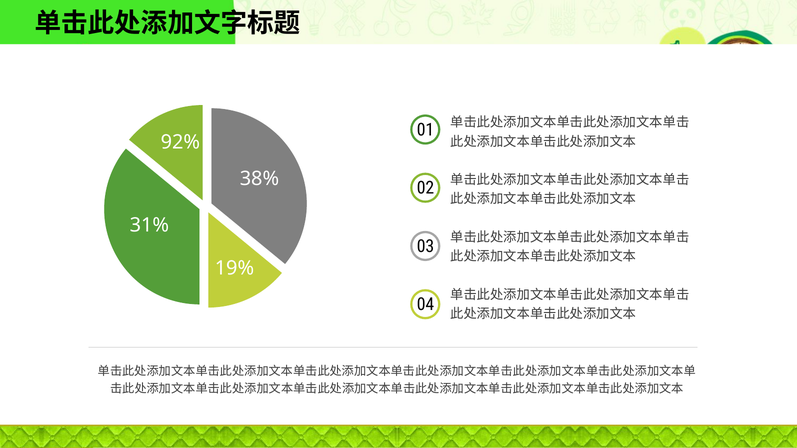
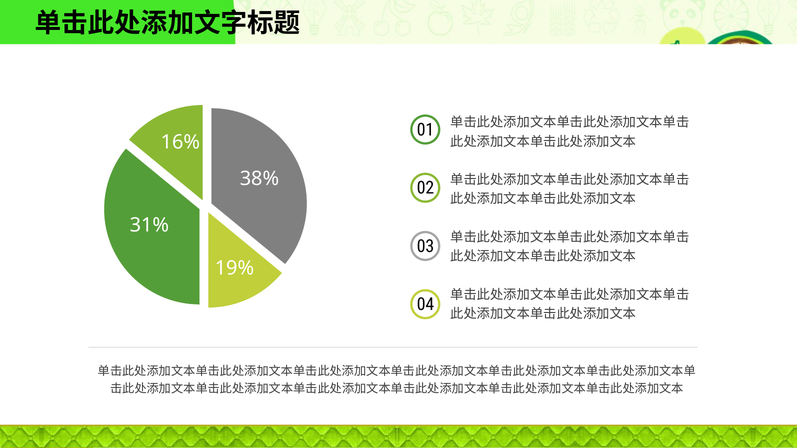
92%: 92% -> 16%
